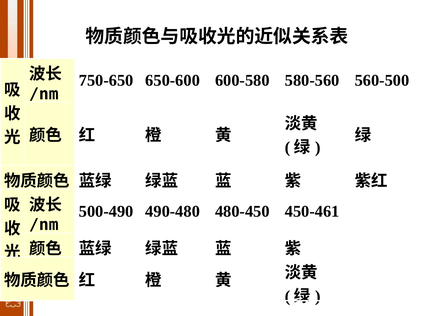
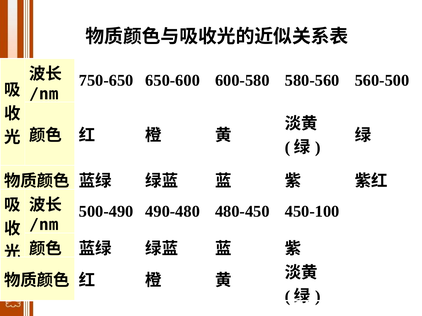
450-461: 450-461 -> 450-100
